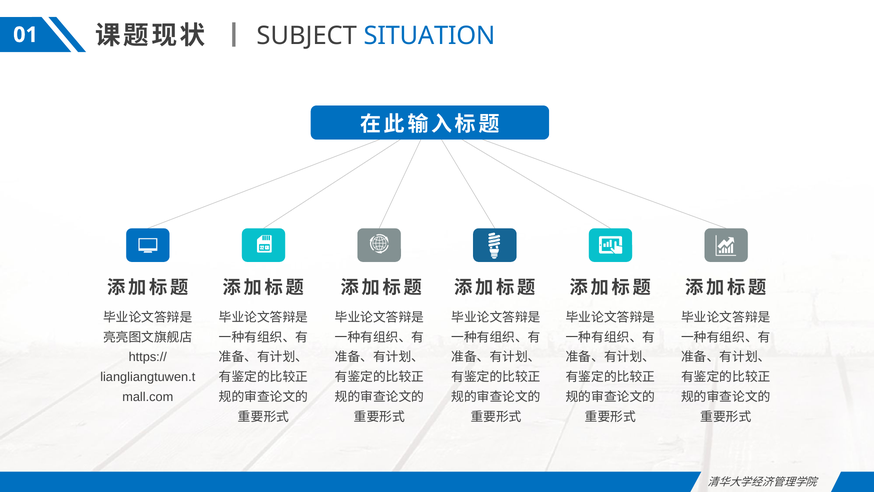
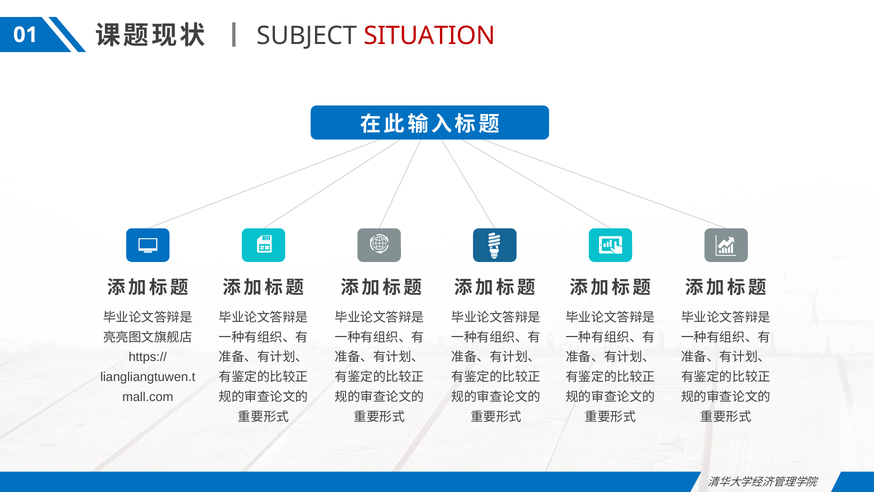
SITUATION colour: blue -> red
